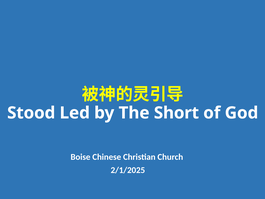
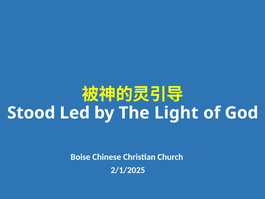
Short: Short -> Light
